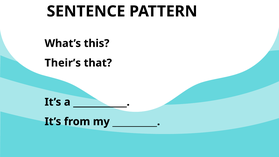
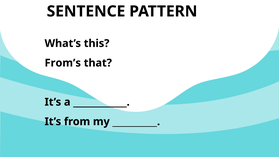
Their’s: Their’s -> From’s
